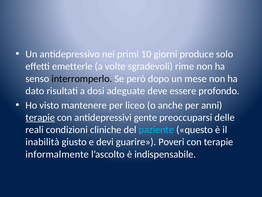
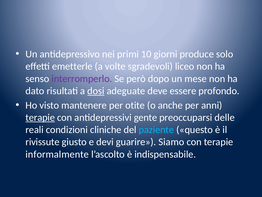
rime: rime -> liceo
interromperlo colour: black -> purple
dosi underline: none -> present
liceo: liceo -> otite
inabilità: inabilità -> rivissute
Poveri: Poveri -> Siamo
